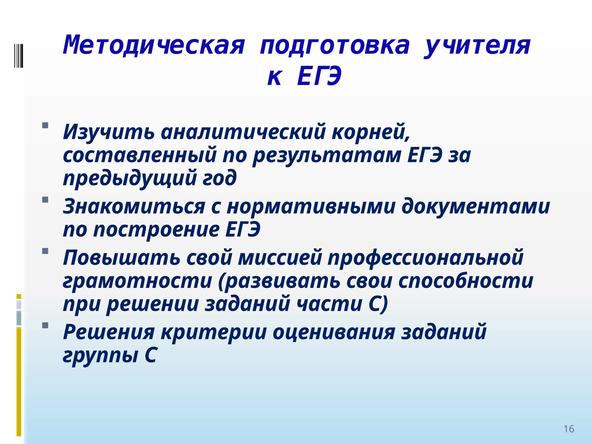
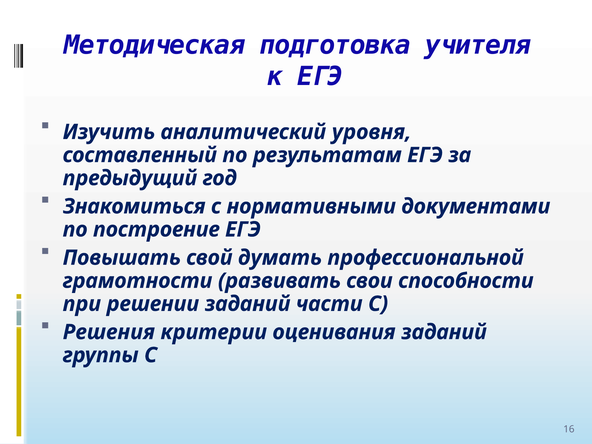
корней: корней -> уровня
миссией: миссией -> думать
